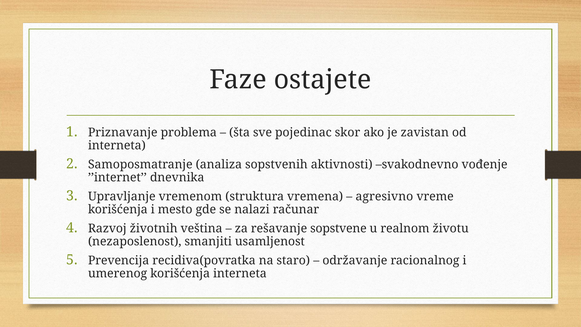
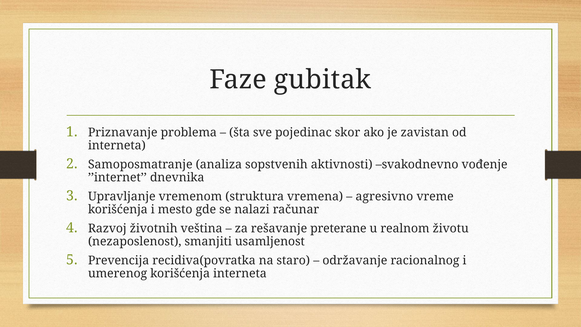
ostajete: ostajete -> gubitak
sopstvene: sopstvene -> preterane
